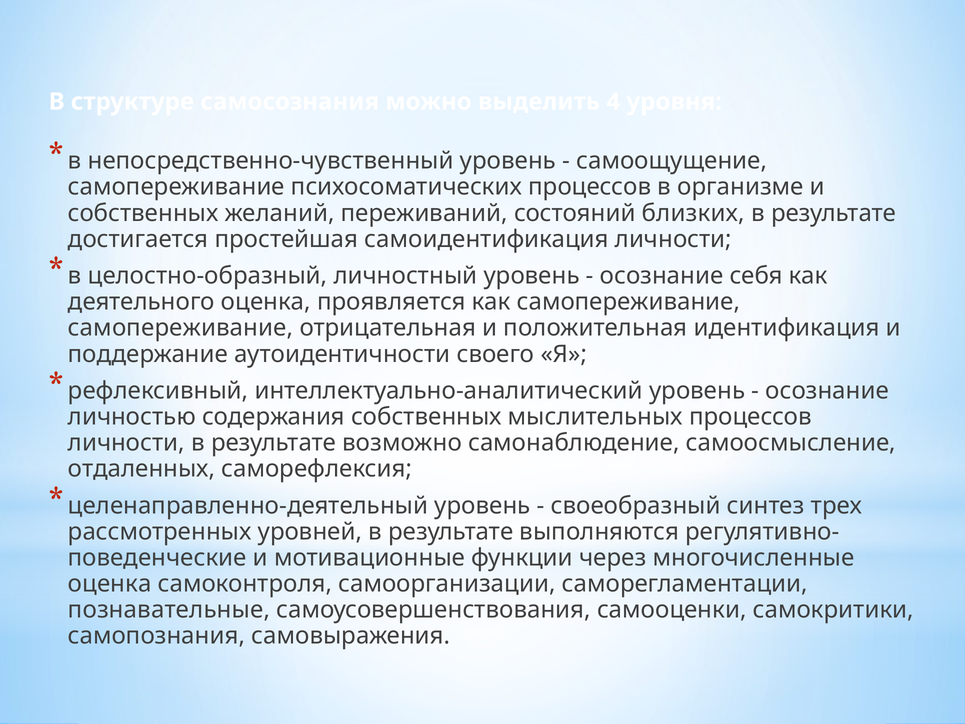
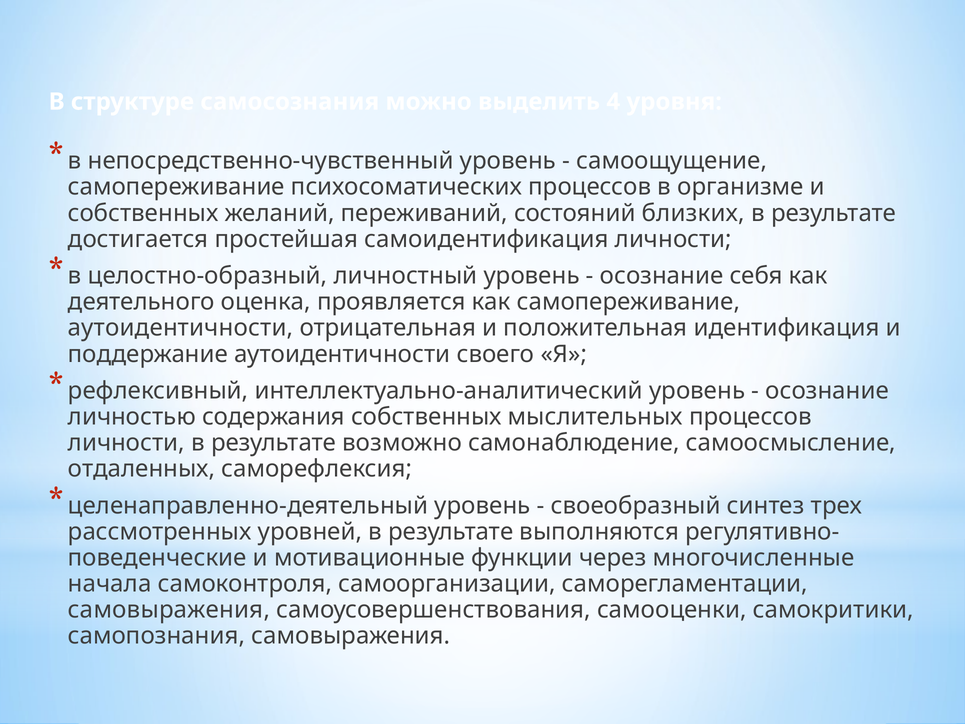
самопереживание at (181, 328): самопереживание -> аутоидентичности
оценка at (110, 584): оценка -> начала
познавательные at (169, 610): познавательные -> самовыражения
